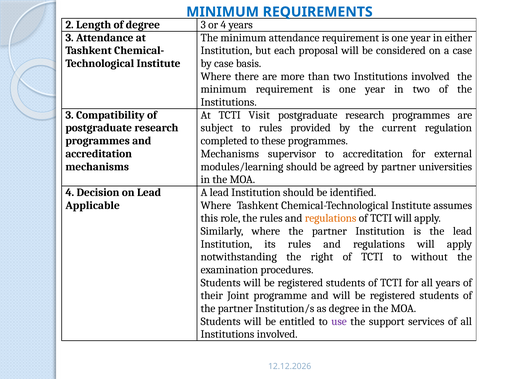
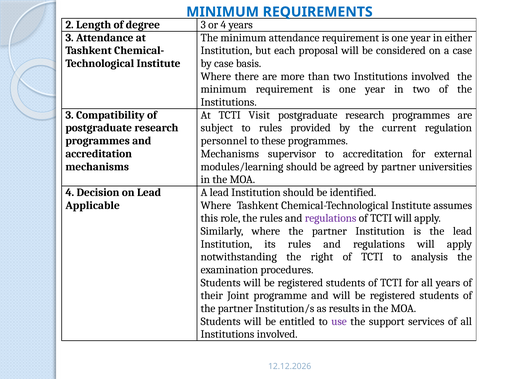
completed: completed -> personnel
regulations at (331, 219) colour: orange -> purple
without: without -> analysis
as degree: degree -> results
